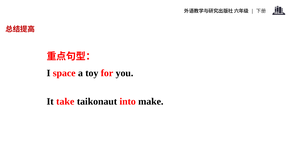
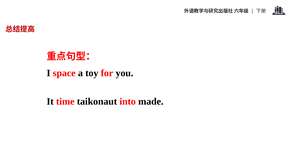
take: take -> time
make: make -> made
